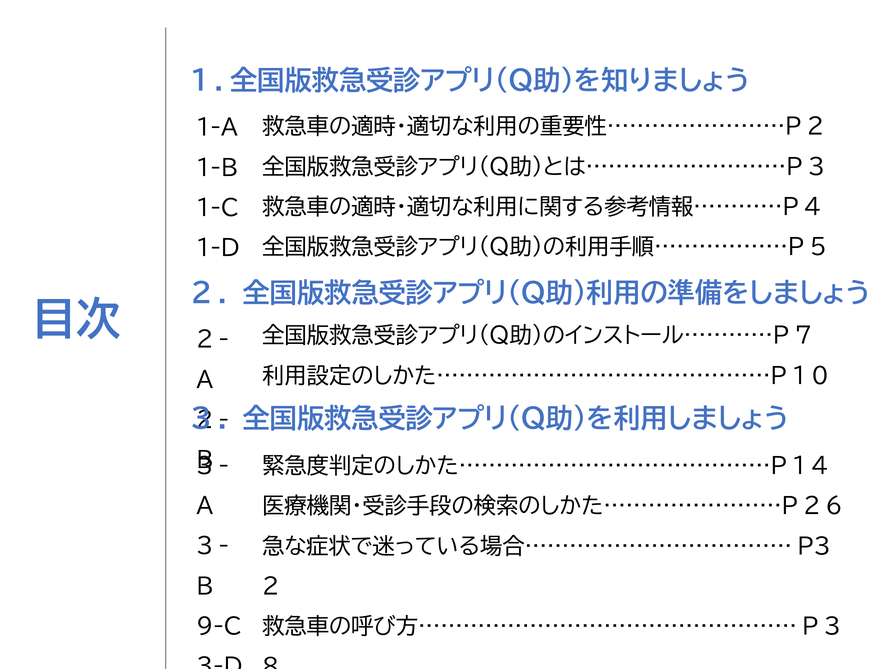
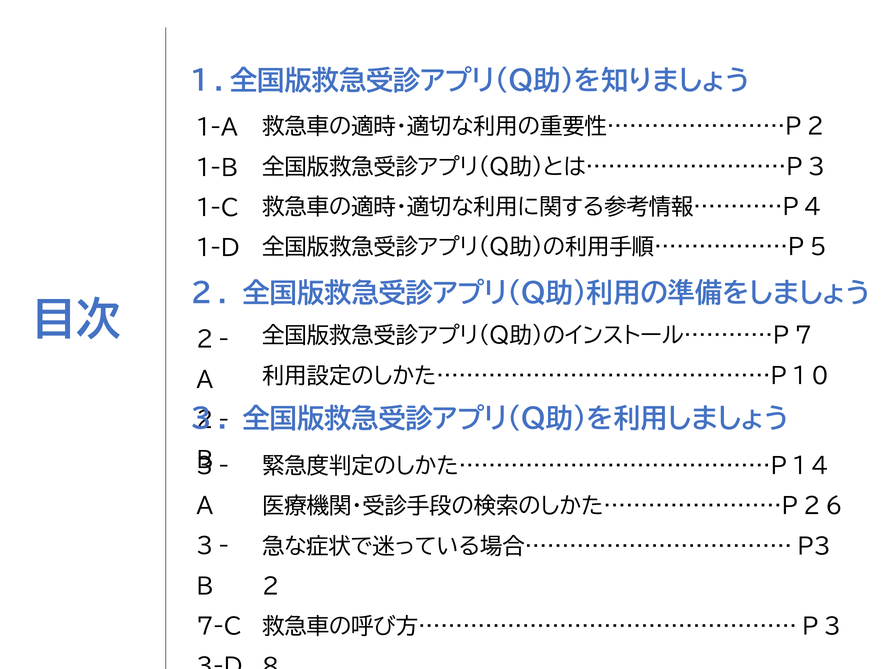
9-C: 9-C -> 7-C
